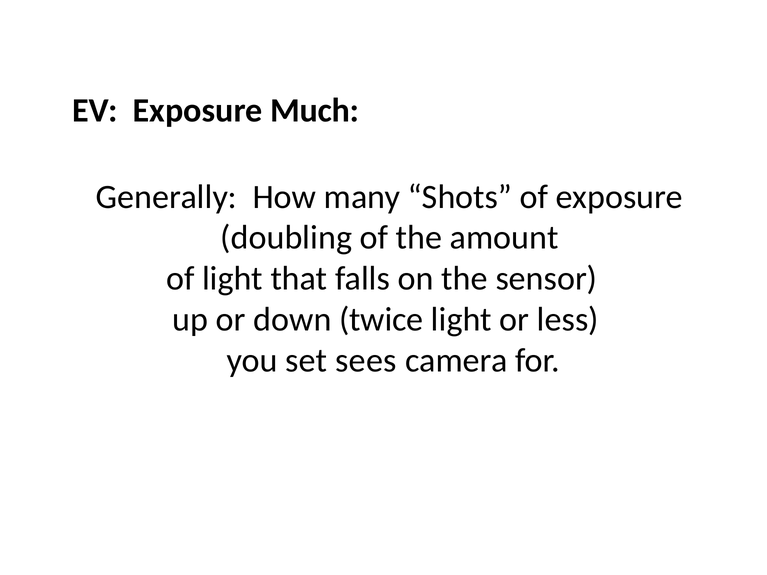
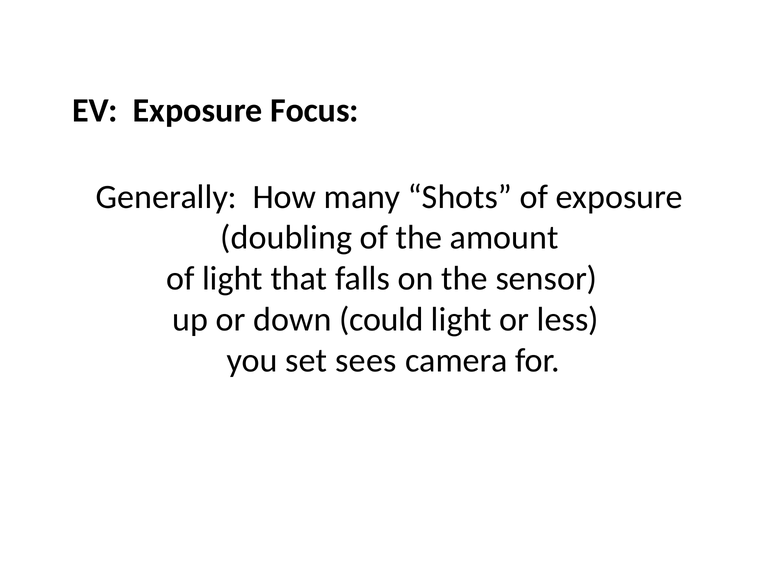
Much: Much -> Focus
twice: twice -> could
